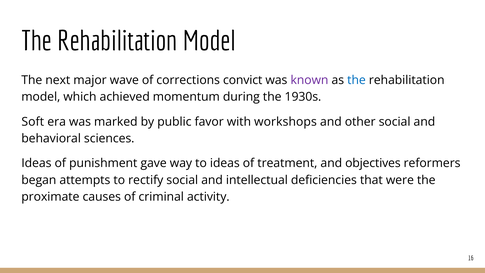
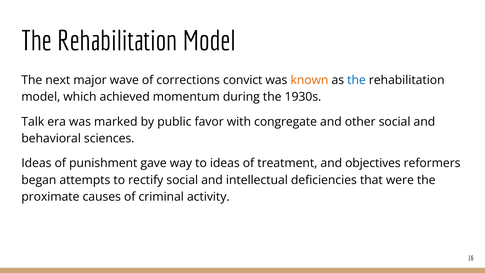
known colour: purple -> orange
Soft: Soft -> Talk
workshops: workshops -> congregate
